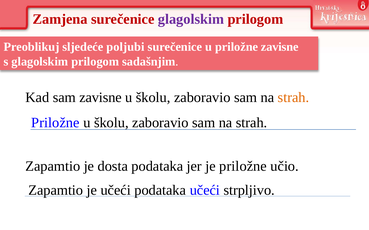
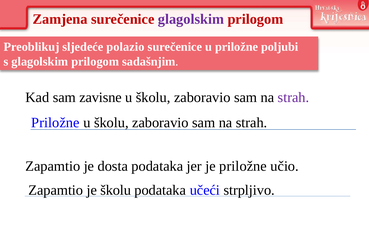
poljubi: poljubi -> polazio
priložne zavisne: zavisne -> poljubi
strah at (293, 98) colour: orange -> purple
je učeći: učeći -> školu
